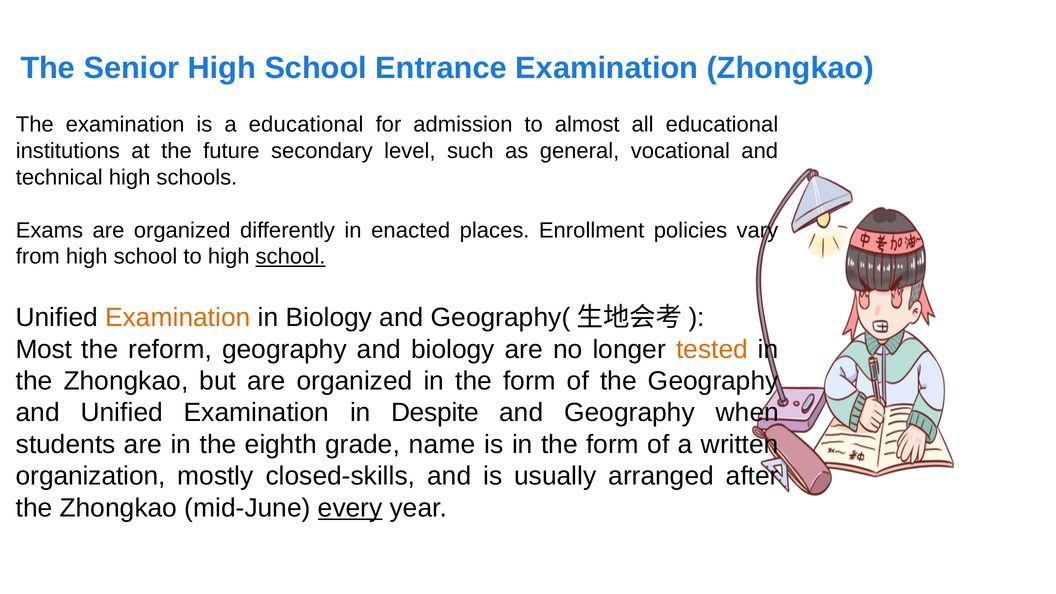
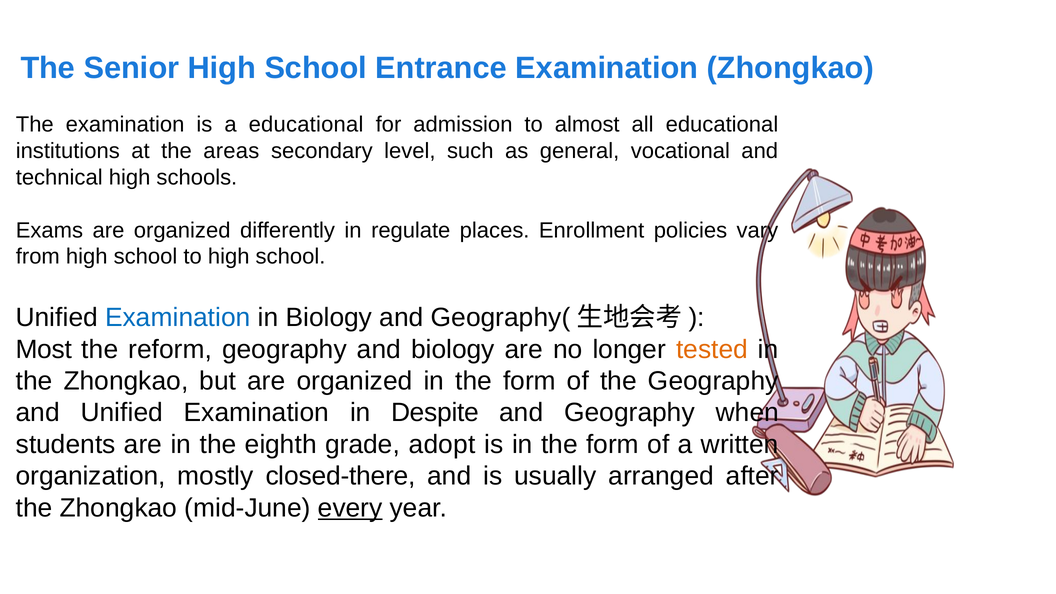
future: future -> areas
enacted: enacted -> regulate
school at (290, 257) underline: present -> none
Examination at (178, 318) colour: orange -> blue
name: name -> adopt
closed-skills: closed-skills -> closed-there
